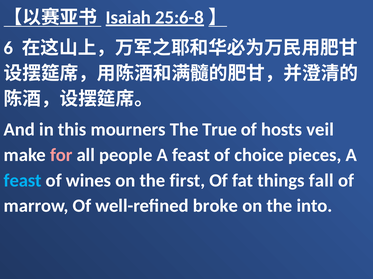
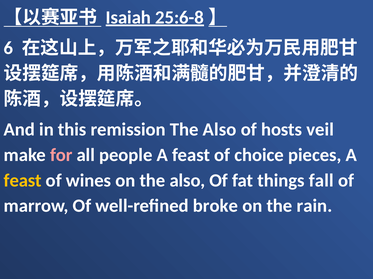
mourners: mourners -> remission
True at (220, 130): True -> Also
feast at (23, 181) colour: light blue -> yellow
on the first: first -> also
into: into -> rain
